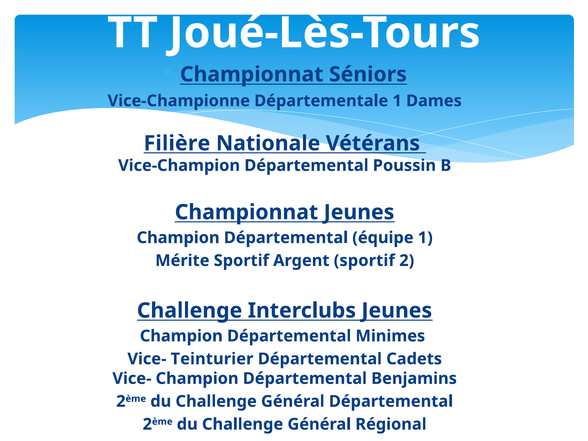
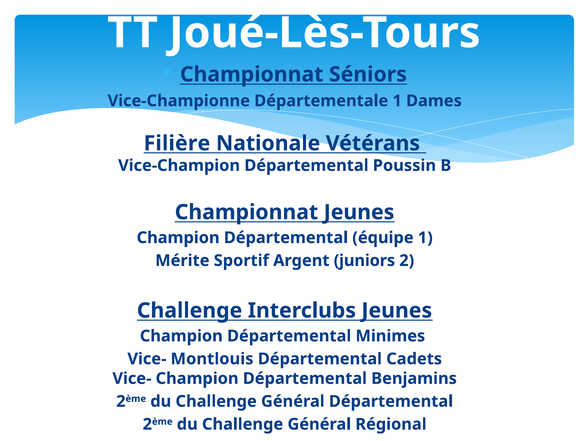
Argent sportif: sportif -> juniors
Teinturier: Teinturier -> Montlouis
